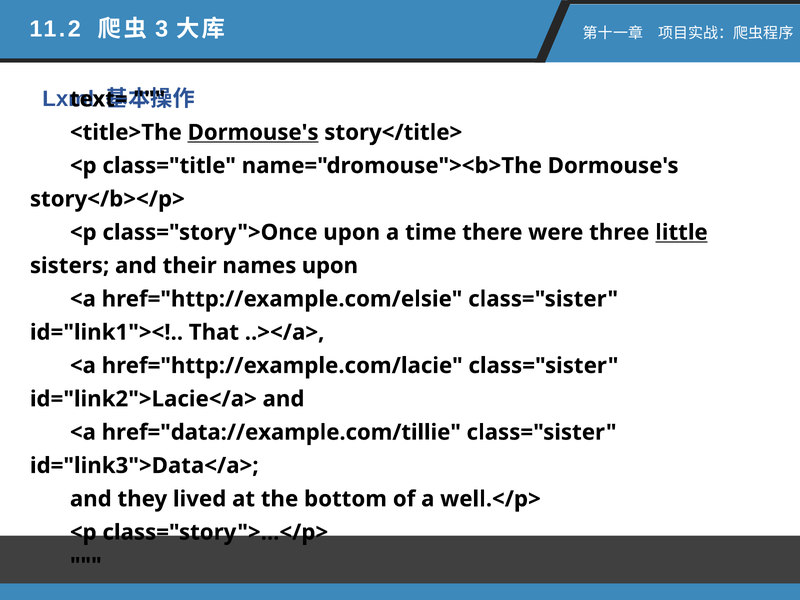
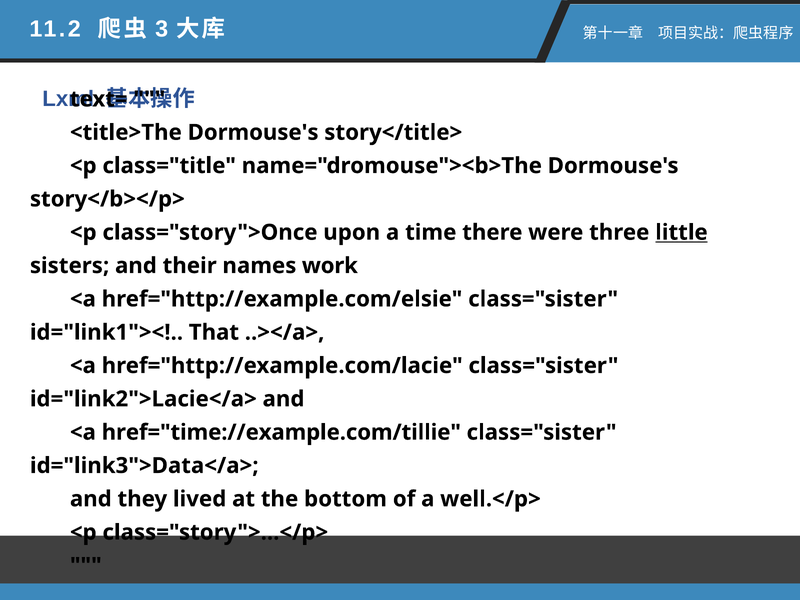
Dormouse's at (253, 132) underline: present -> none
names upon: upon -> work
href="data://example.com/tillie: href="data://example.com/tillie -> href="time://example.com/tillie
